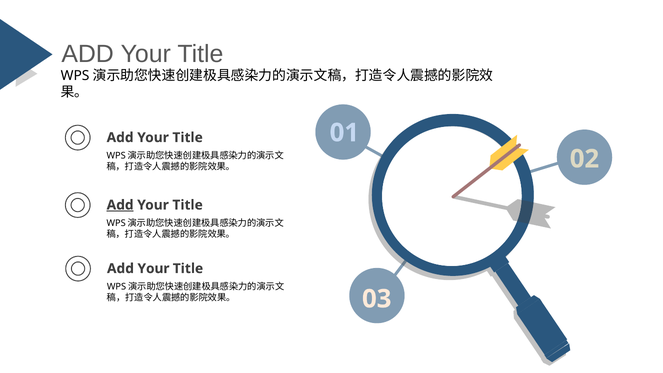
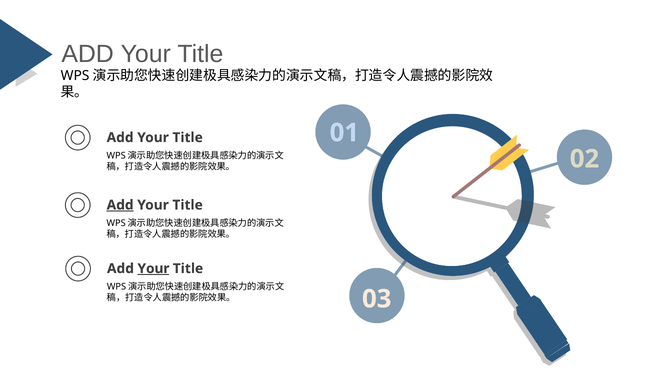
Your at (153, 269) underline: none -> present
